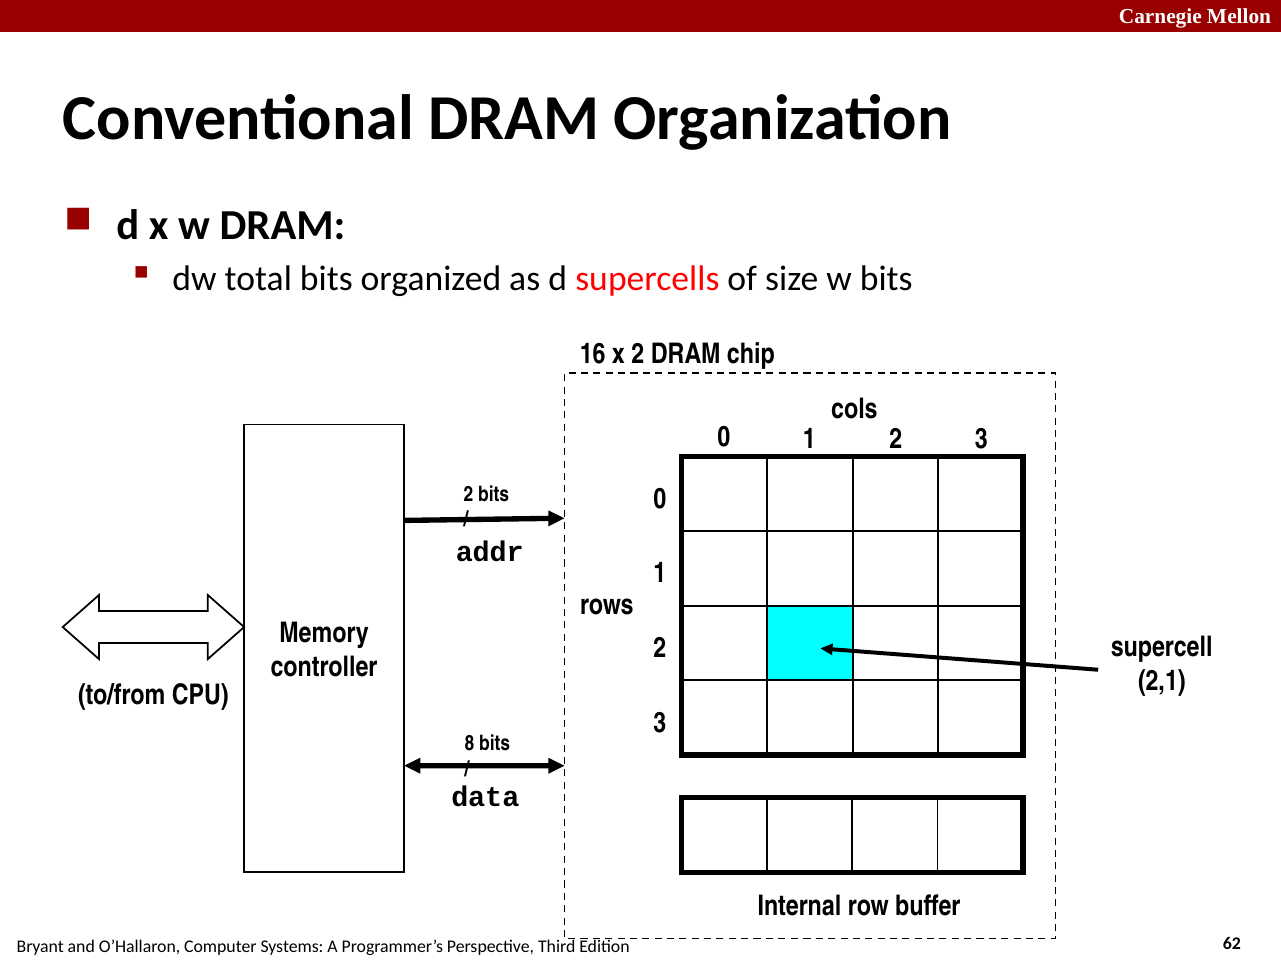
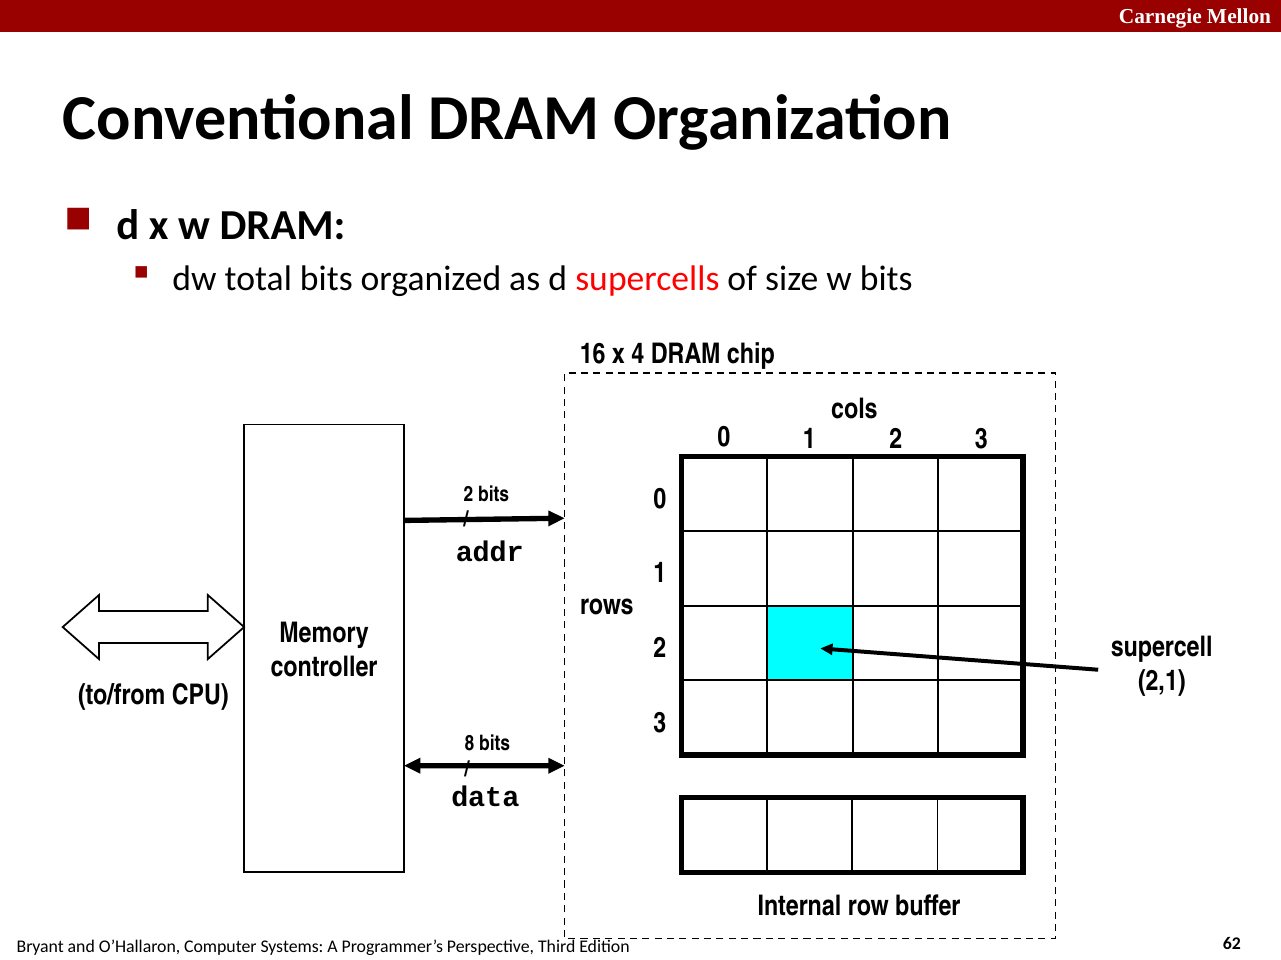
x 2: 2 -> 4
